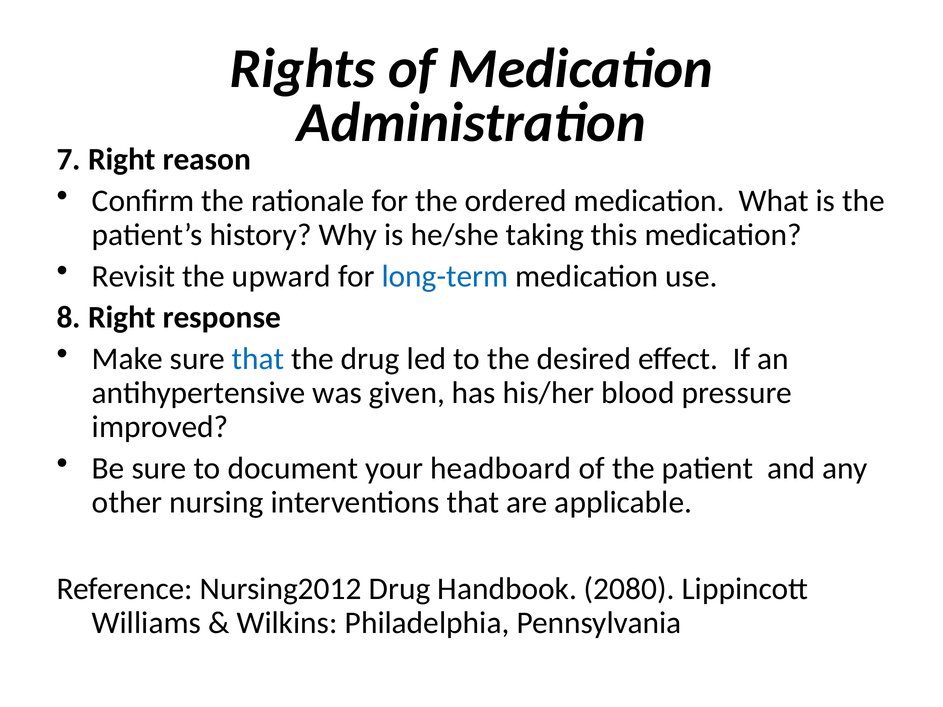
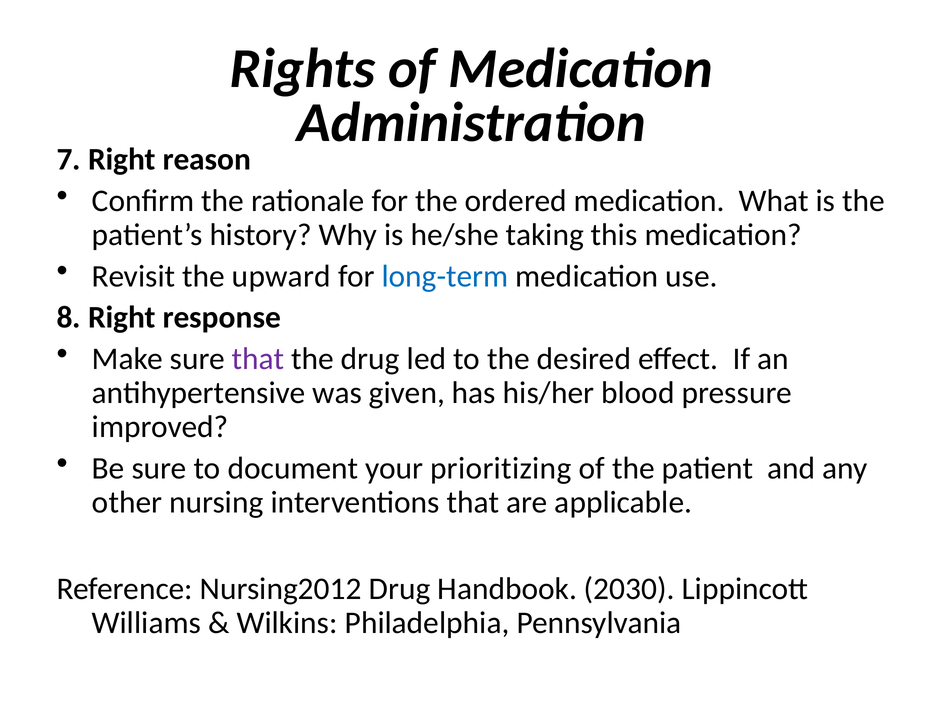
that at (258, 359) colour: blue -> purple
headboard: headboard -> prioritizing
2080: 2080 -> 2030
